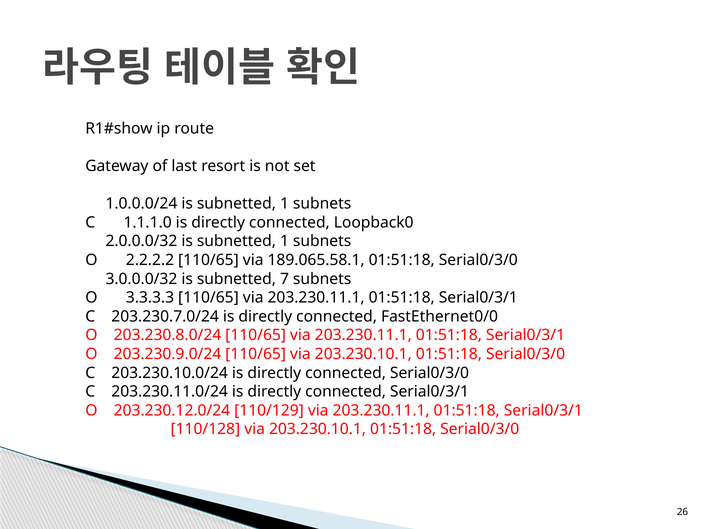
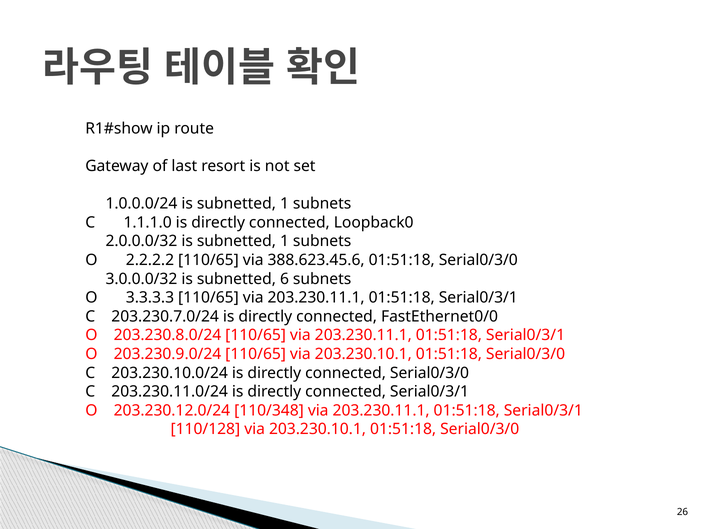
189.065.58.1: 189.065.58.1 -> 388.623.45.6
7: 7 -> 6
110/129: 110/129 -> 110/348
